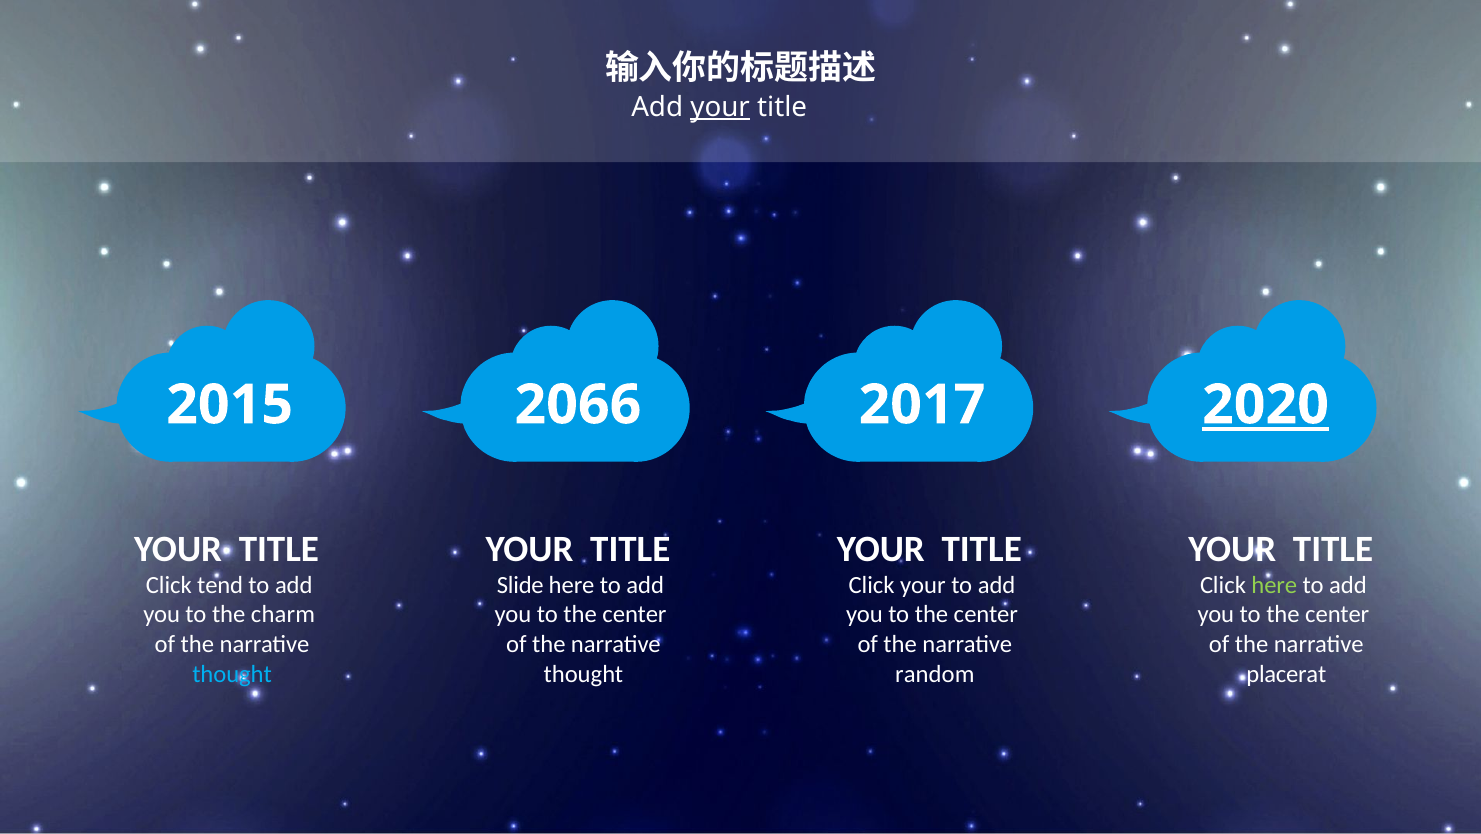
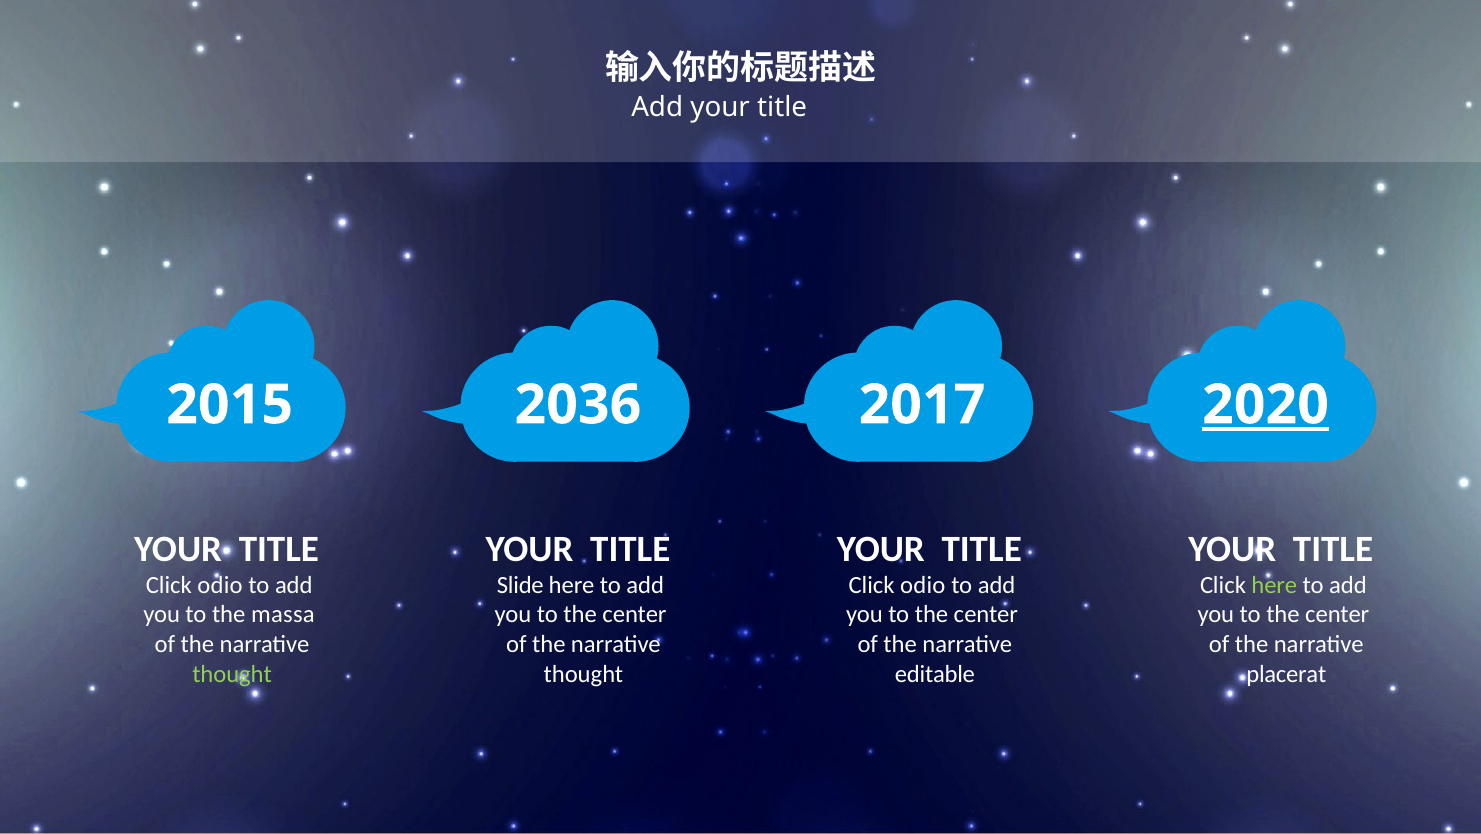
your at (720, 107) underline: present -> none
2066: 2066 -> 2036
tend at (220, 585): tend -> odio
your at (923, 585): your -> odio
charm: charm -> massa
thought at (232, 673) colour: light blue -> light green
random: random -> editable
